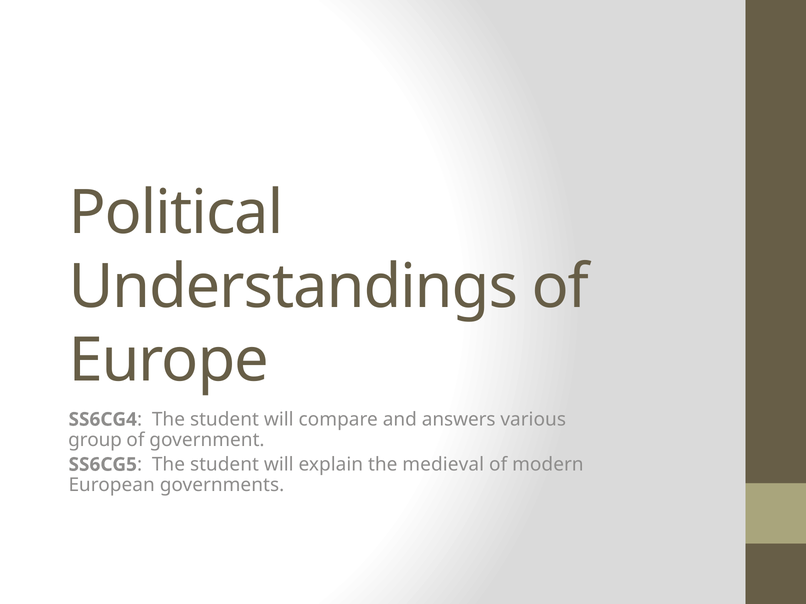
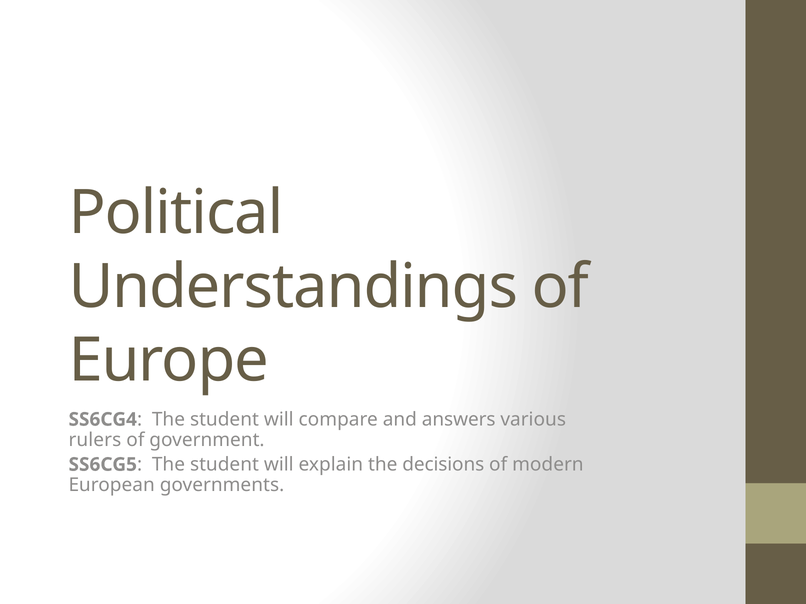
group: group -> rulers
medieval: medieval -> decisions
